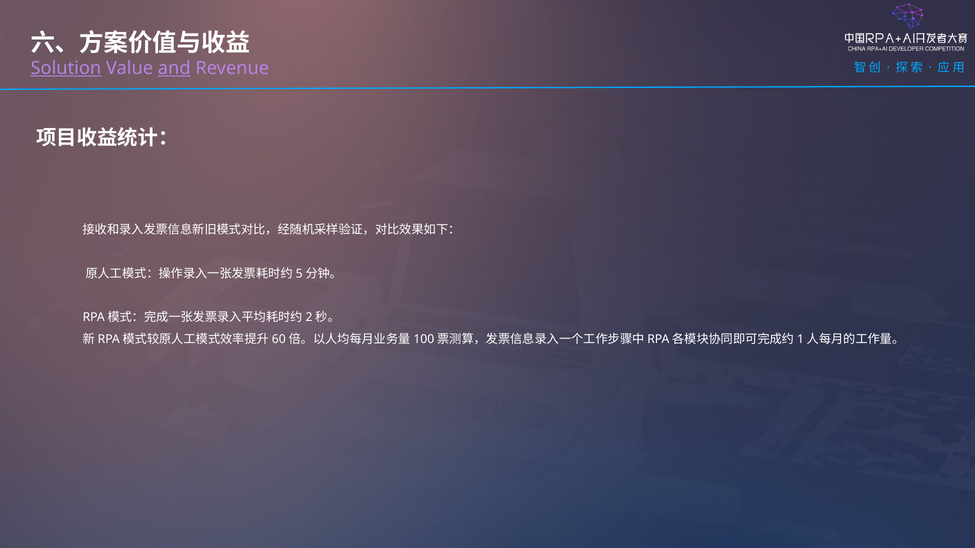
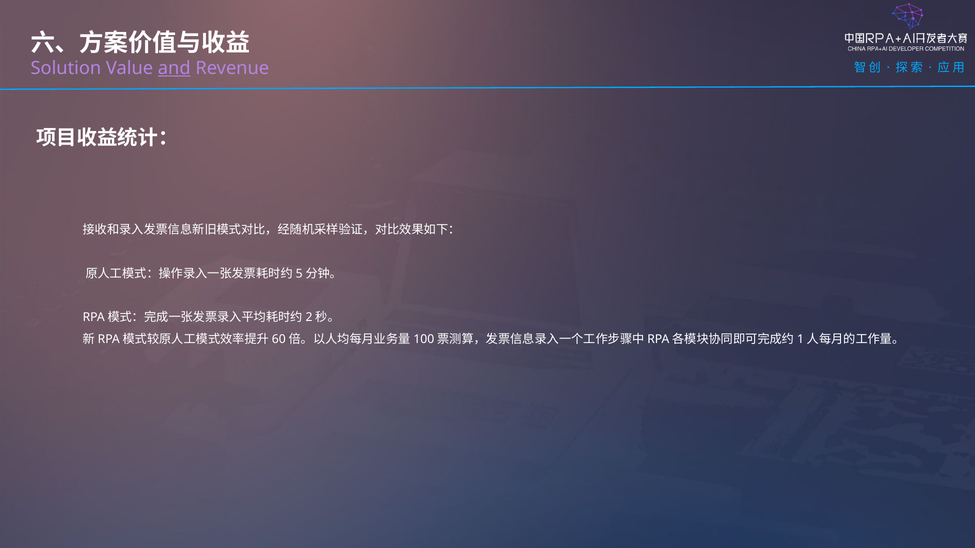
Solution underline: present -> none
